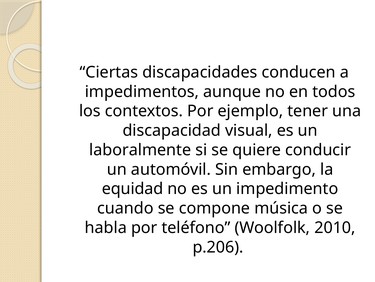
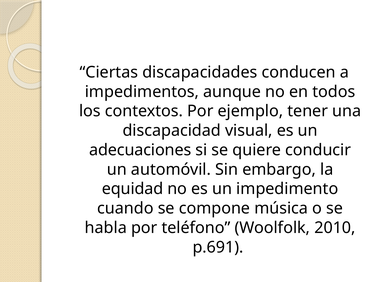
laboralmente: laboralmente -> adecuaciones
p.206: p.206 -> p.691
